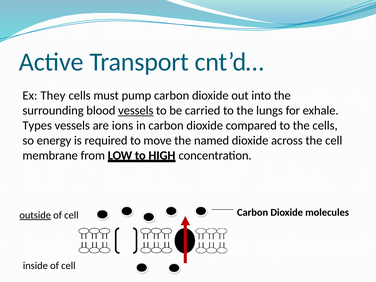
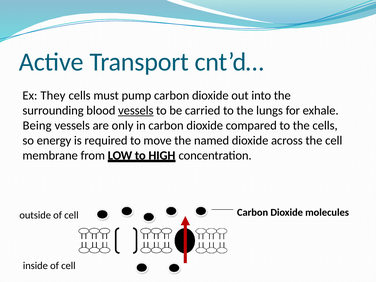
Types: Types -> Being
ions: ions -> only
outside underline: present -> none
